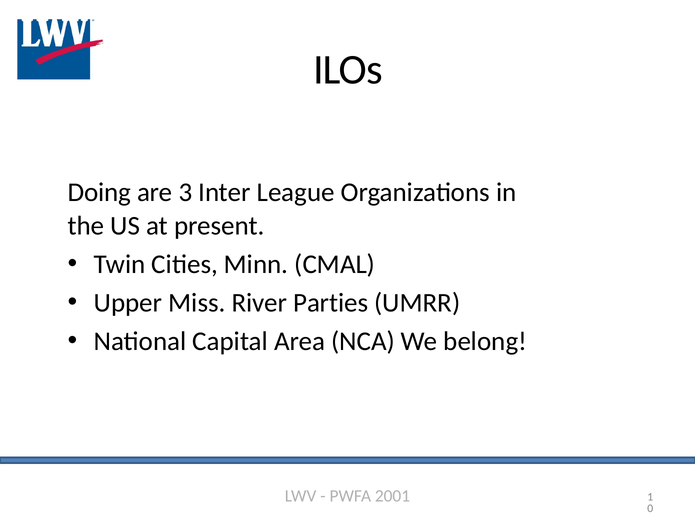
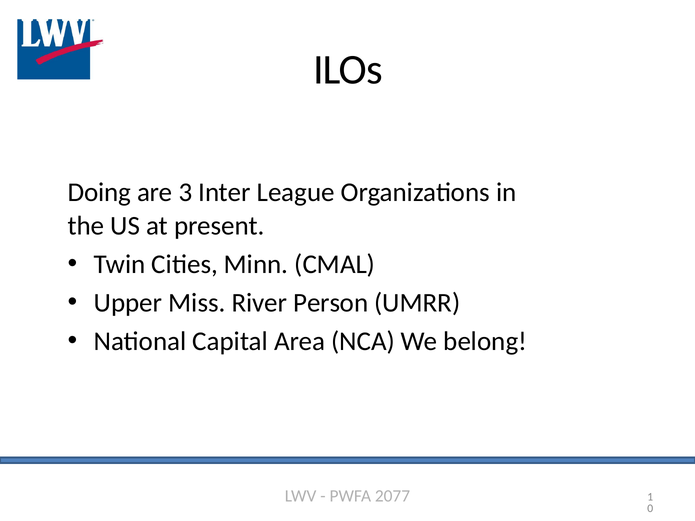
Parties: Parties -> Person
2001: 2001 -> 2077
